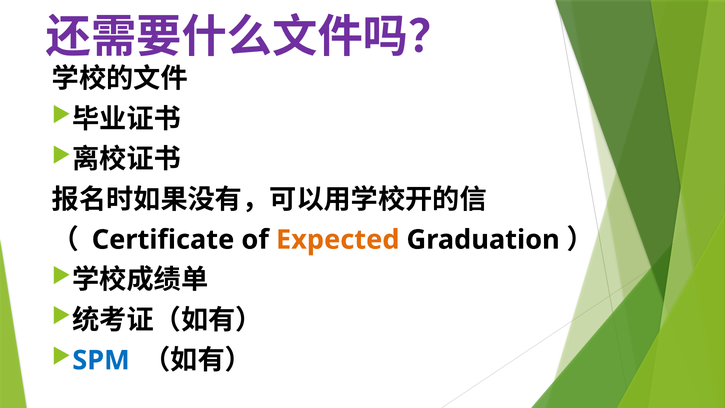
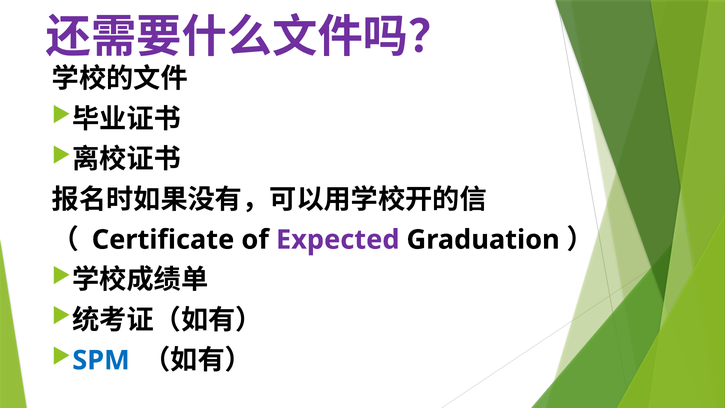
Expected colour: orange -> purple
